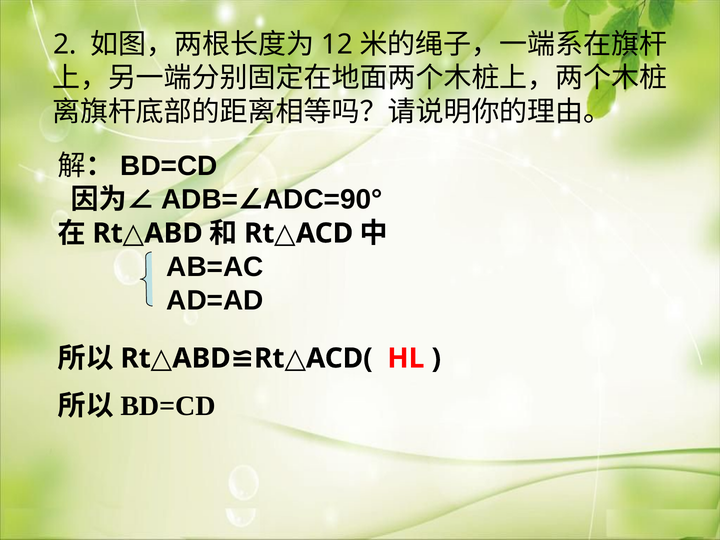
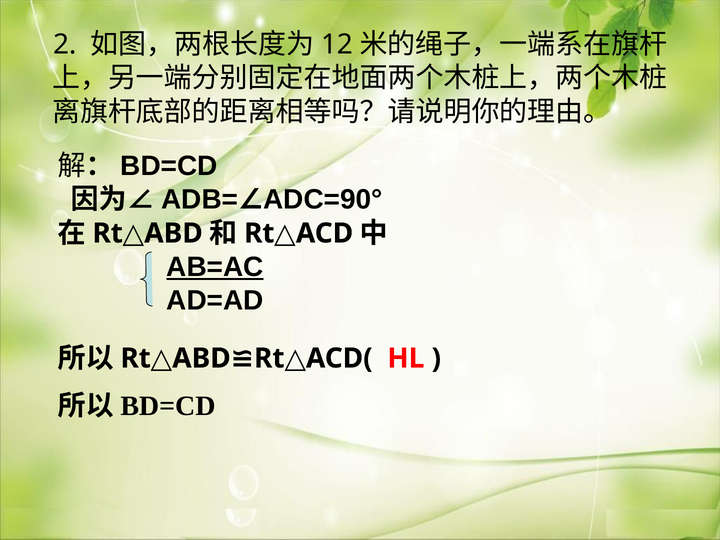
AB=AC underline: none -> present
